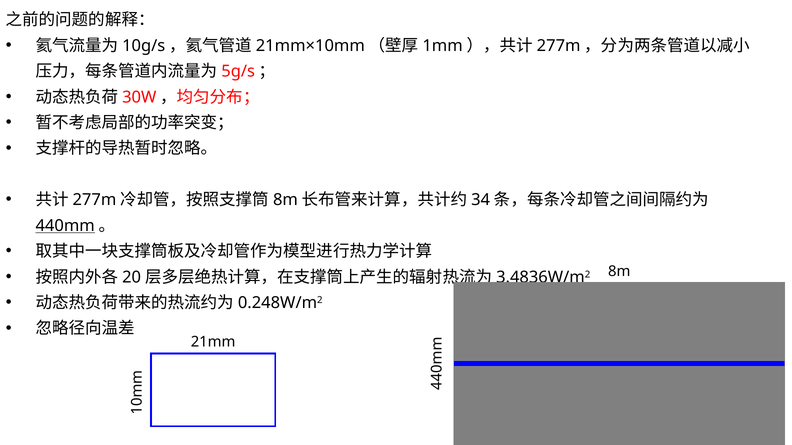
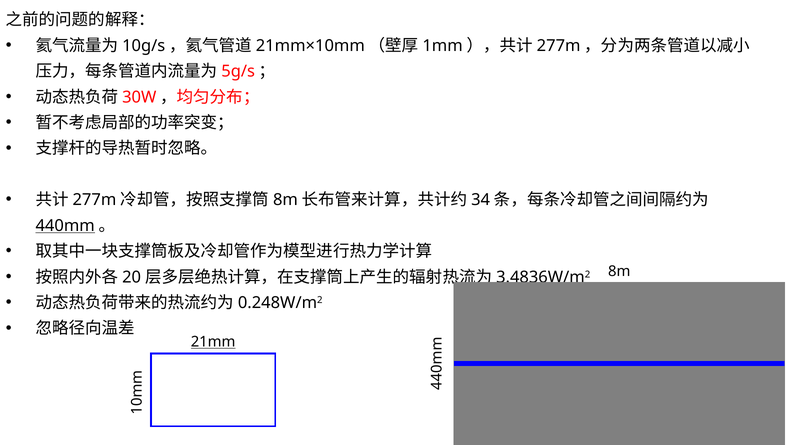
21mm underline: none -> present
